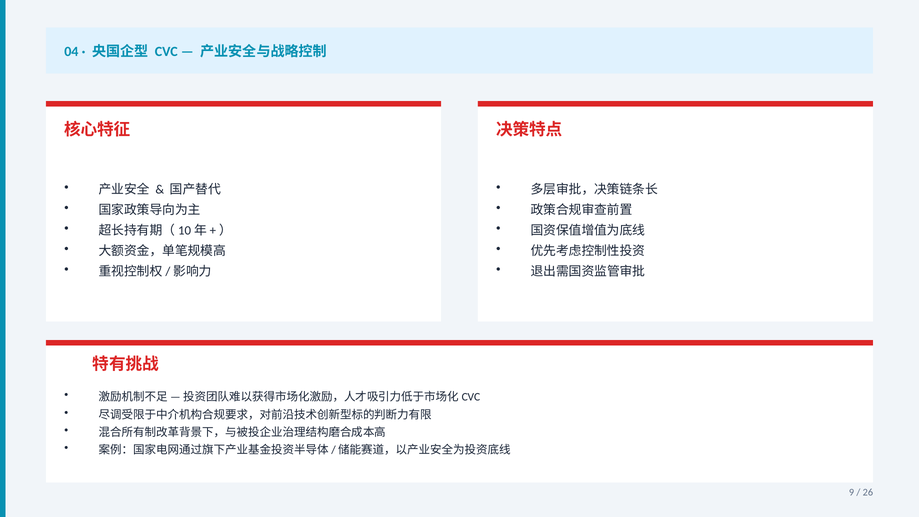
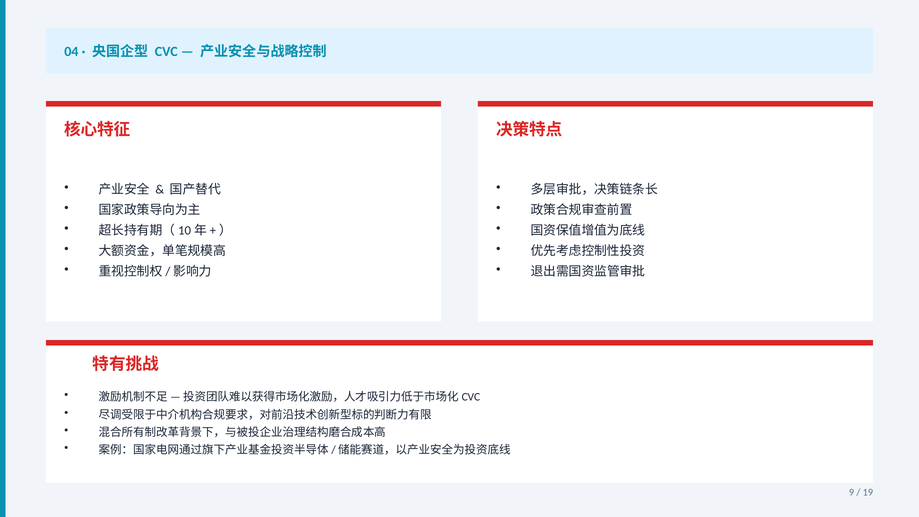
26: 26 -> 19
